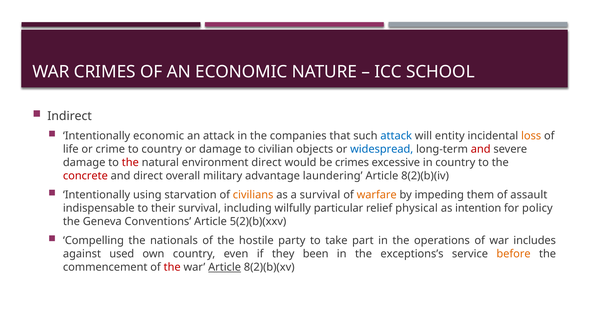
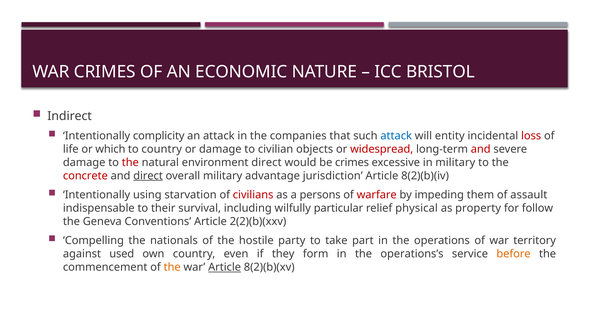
SCHOOL: SCHOOL -> BRISTOL
Intentionally economic: economic -> complicity
loss colour: orange -> red
crime: crime -> which
widespread colour: blue -> red
in country: country -> military
direct at (148, 175) underline: none -> present
laundering: laundering -> jurisdiction
civilians colour: orange -> red
a survival: survival -> persons
warfare colour: orange -> red
intention: intention -> property
policy: policy -> follow
5(2)(b)(xxv: 5(2)(b)(xxv -> 2(2)(b)(xxv
includes: includes -> territory
been: been -> form
exceptions’s: exceptions’s -> operations’s
the at (172, 267) colour: red -> orange
